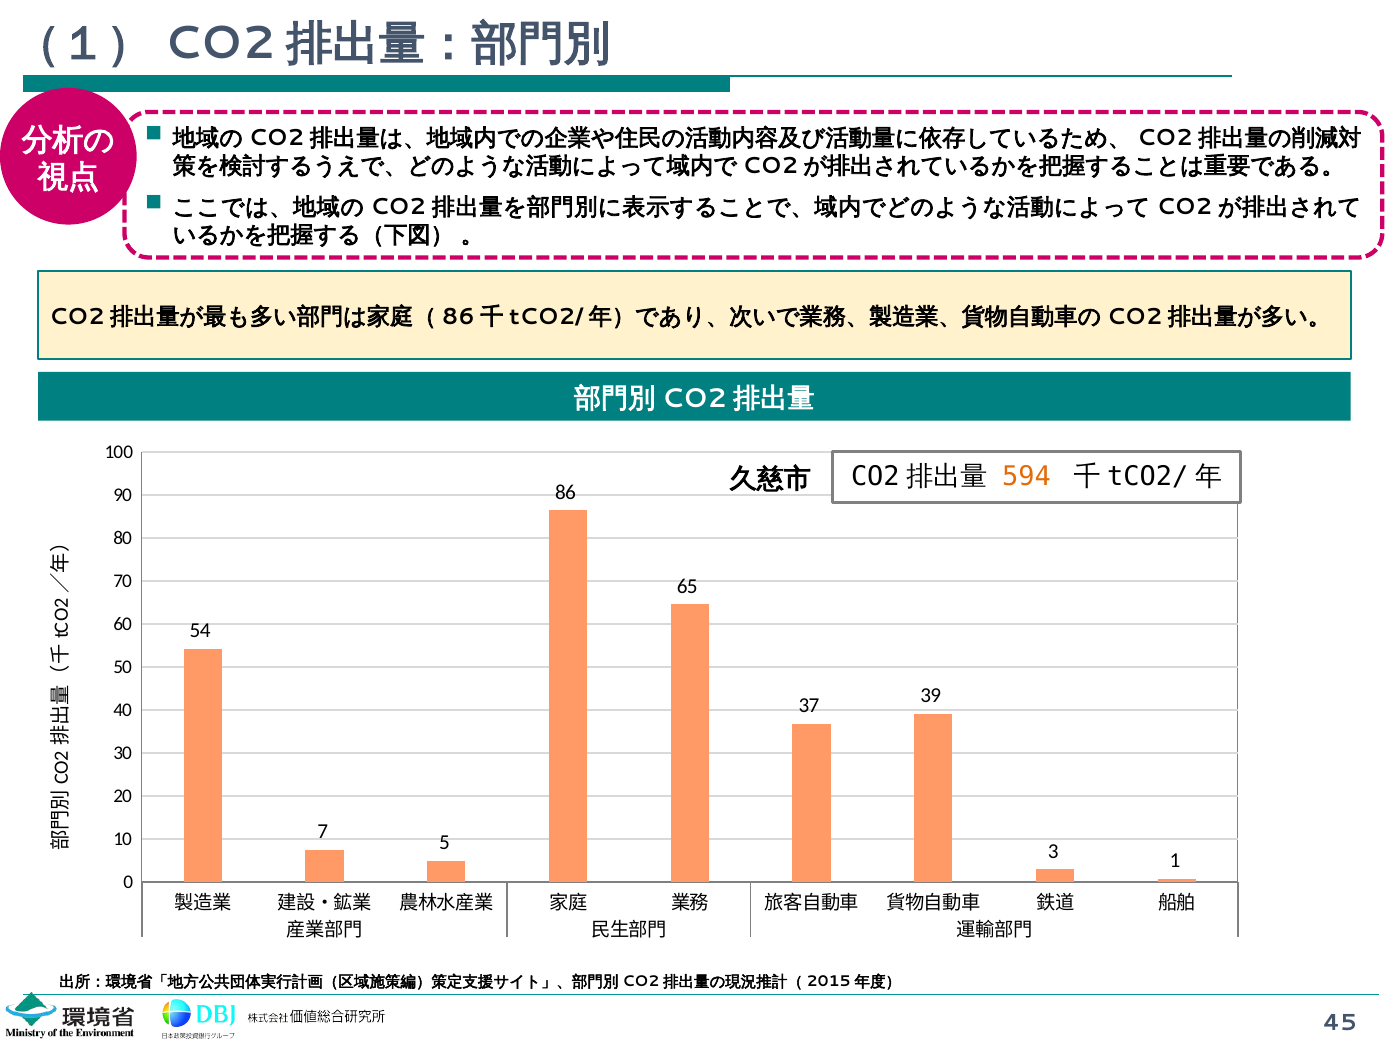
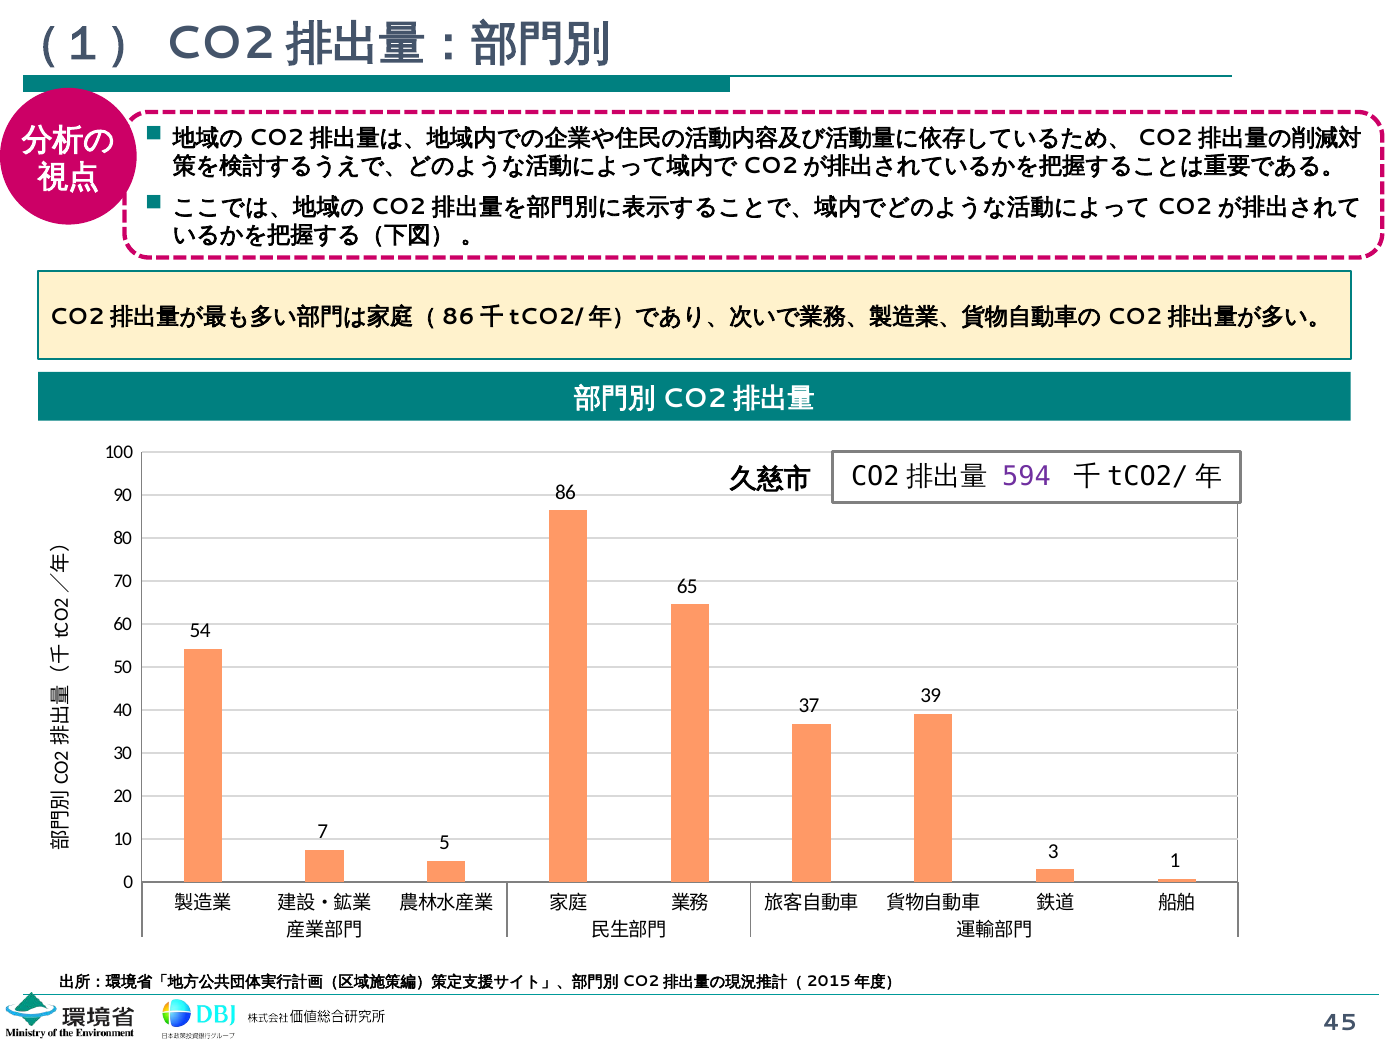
594 colour: orange -> purple
